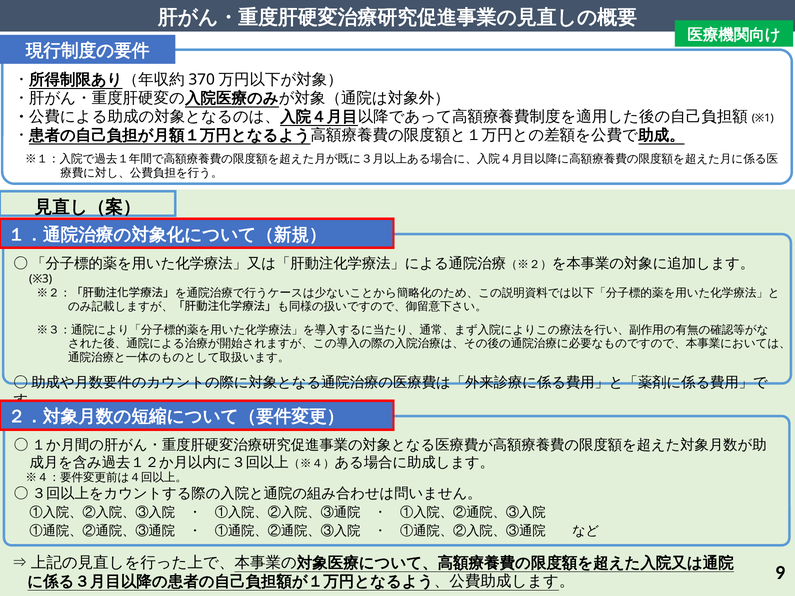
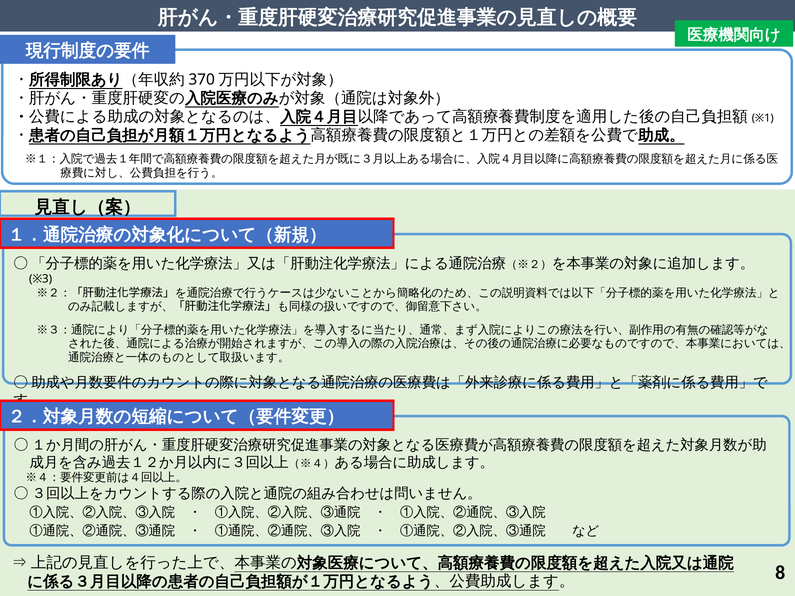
9: 9 -> 8
